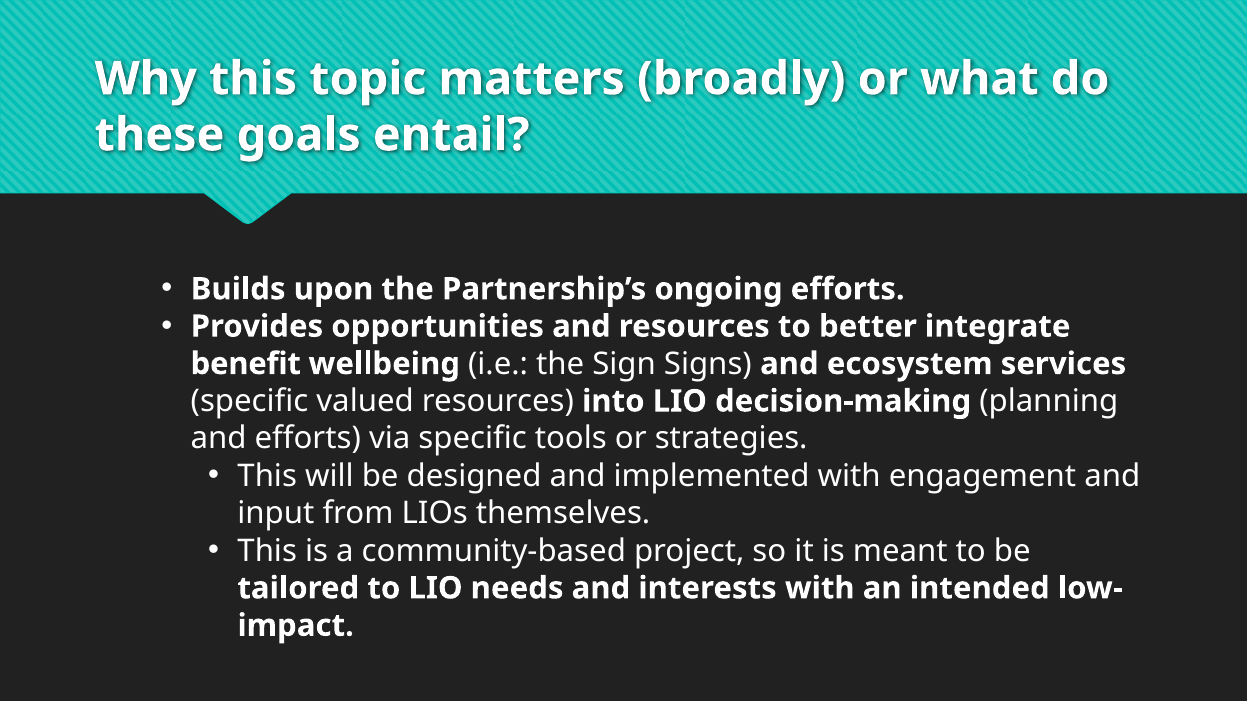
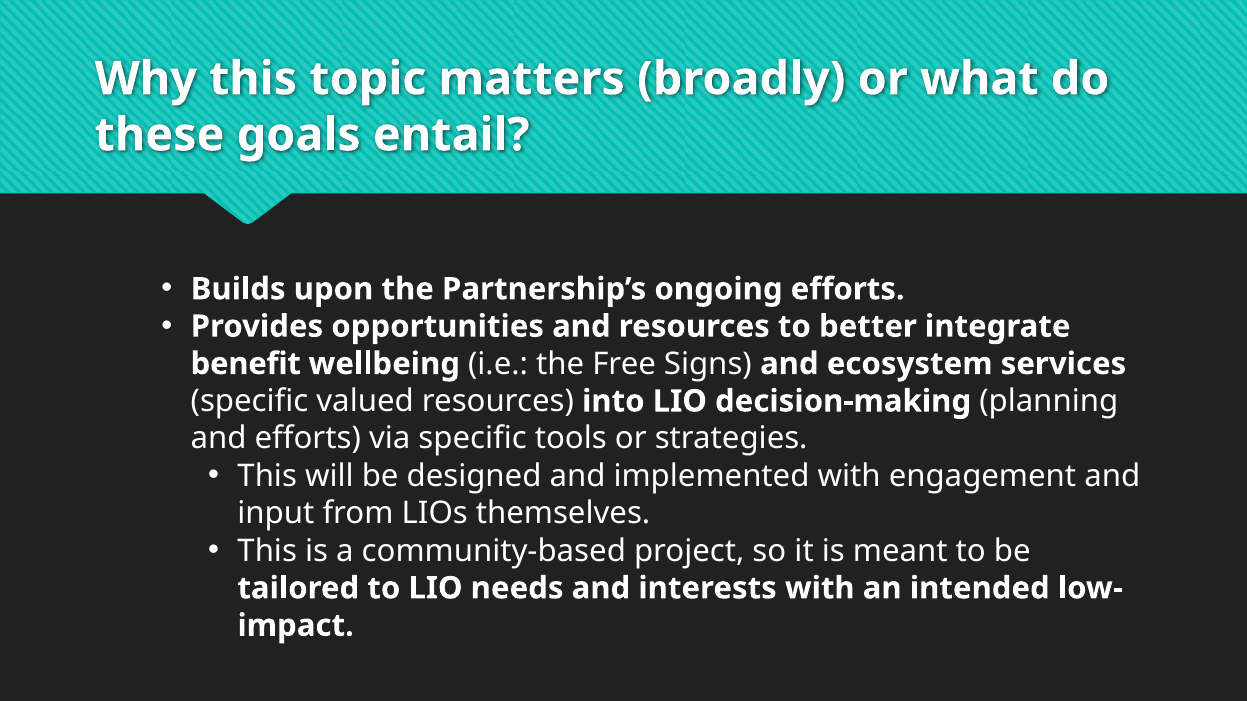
Sign: Sign -> Free
